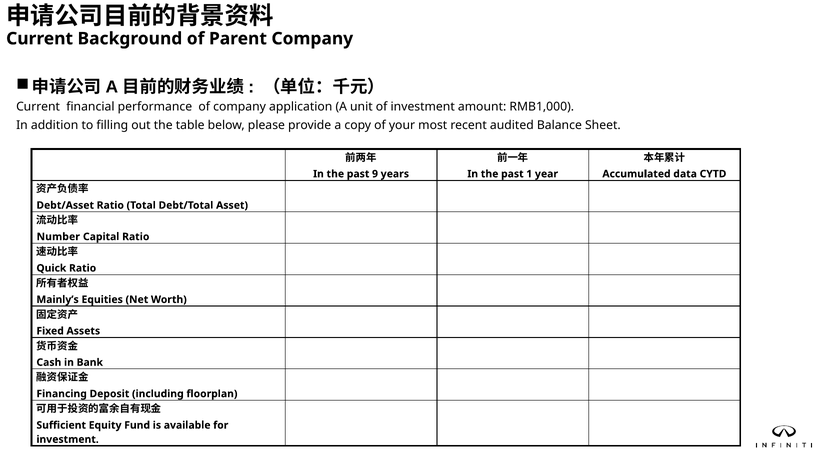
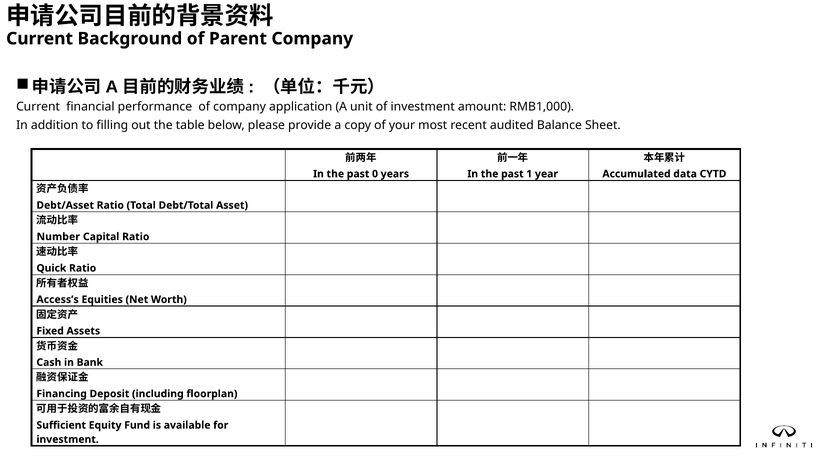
9: 9 -> 0
Mainly’s: Mainly’s -> Access’s
